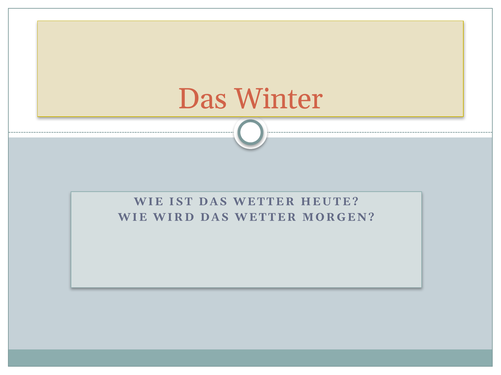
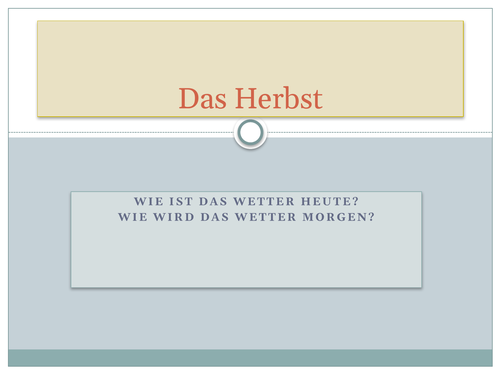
Winter: Winter -> Herbst
